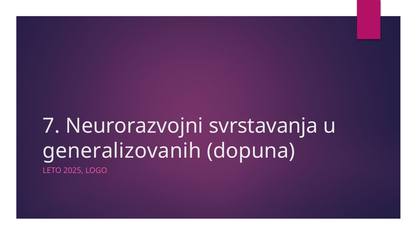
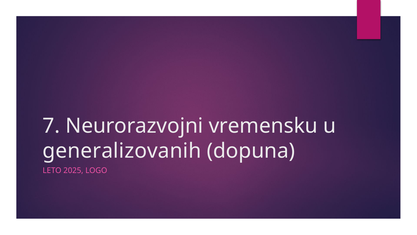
svrstavanja: svrstavanja -> vremensku
